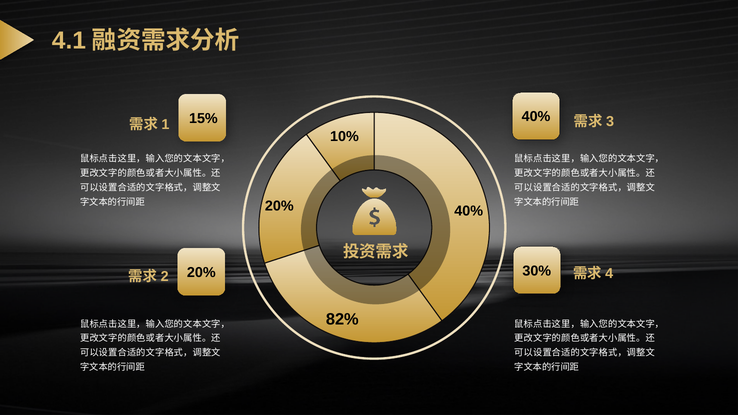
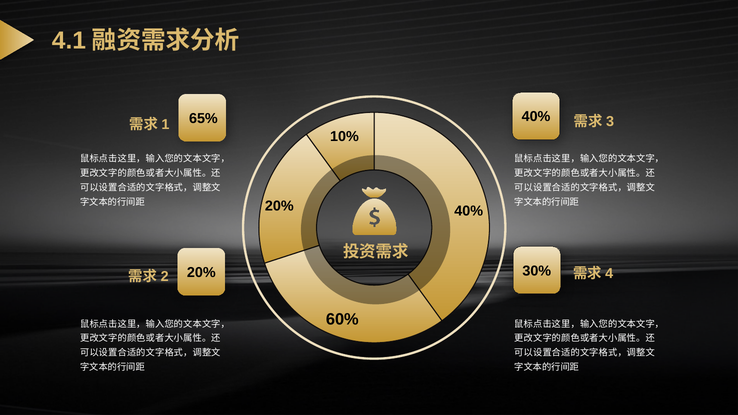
15%: 15% -> 65%
82%: 82% -> 60%
